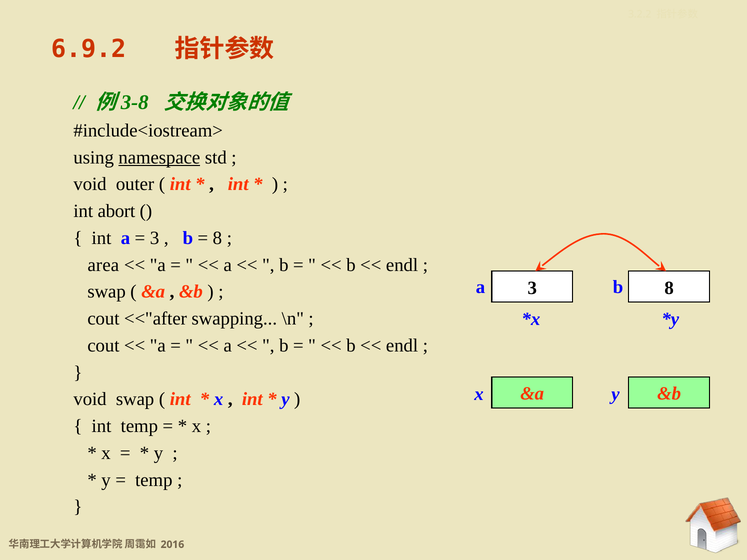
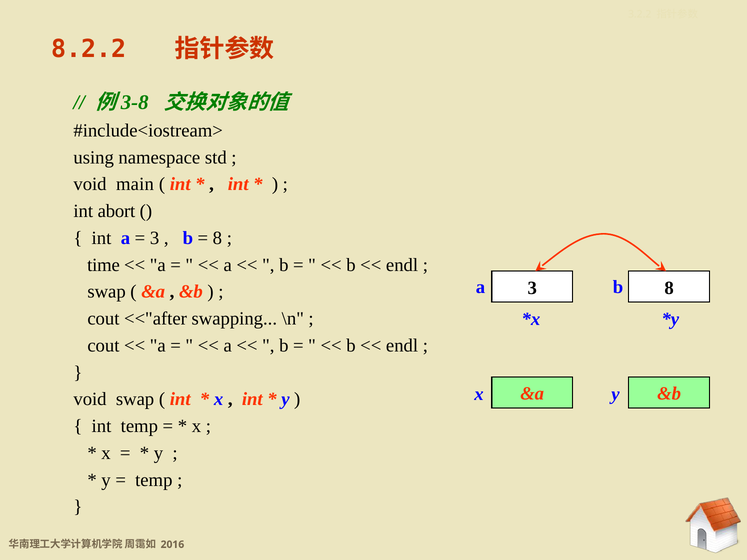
6.9.2: 6.9.2 -> 8.2.2
namespace underline: present -> none
outer: outer -> main
area: area -> time
